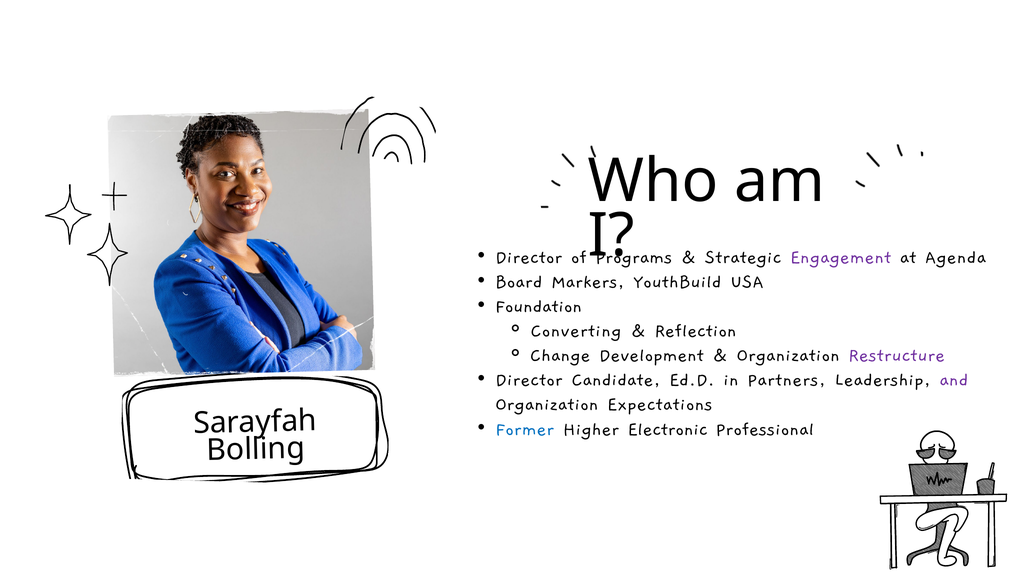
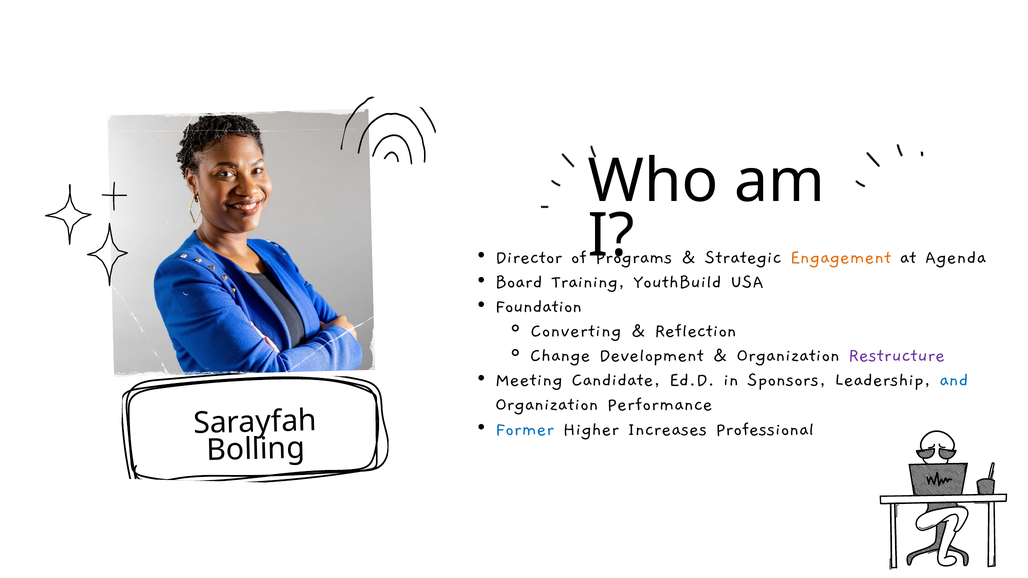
Engagement colour: purple -> orange
Markers: Markers -> Training
Director at (529, 379): Director -> Meeting
Partners: Partners -> Sponsors
and colour: purple -> blue
Expectations: Expectations -> Performance
Electronic: Electronic -> Increases
